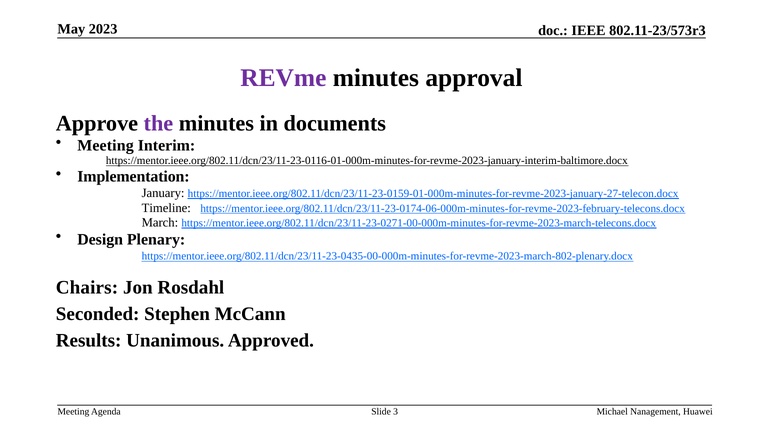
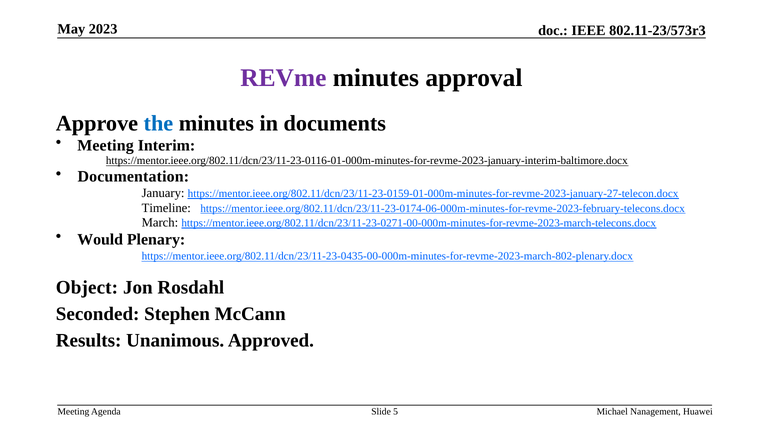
the colour: purple -> blue
Implementation: Implementation -> Documentation
Design: Design -> Would
Chairs: Chairs -> Object
3: 3 -> 5
